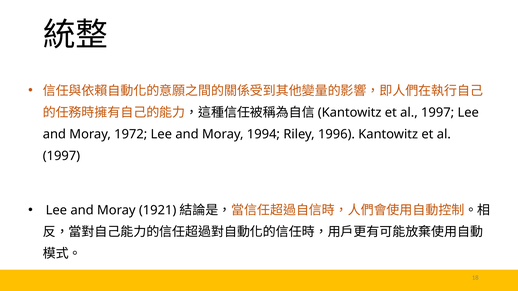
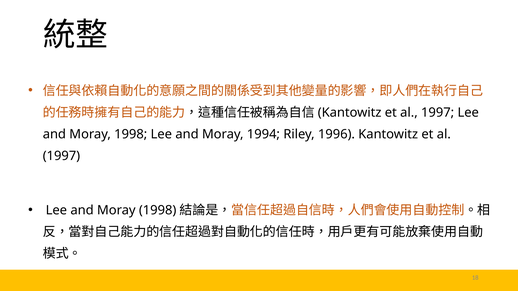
1972 at (131, 134): 1972 -> 1998
1921 at (158, 210): 1921 -> 1998
